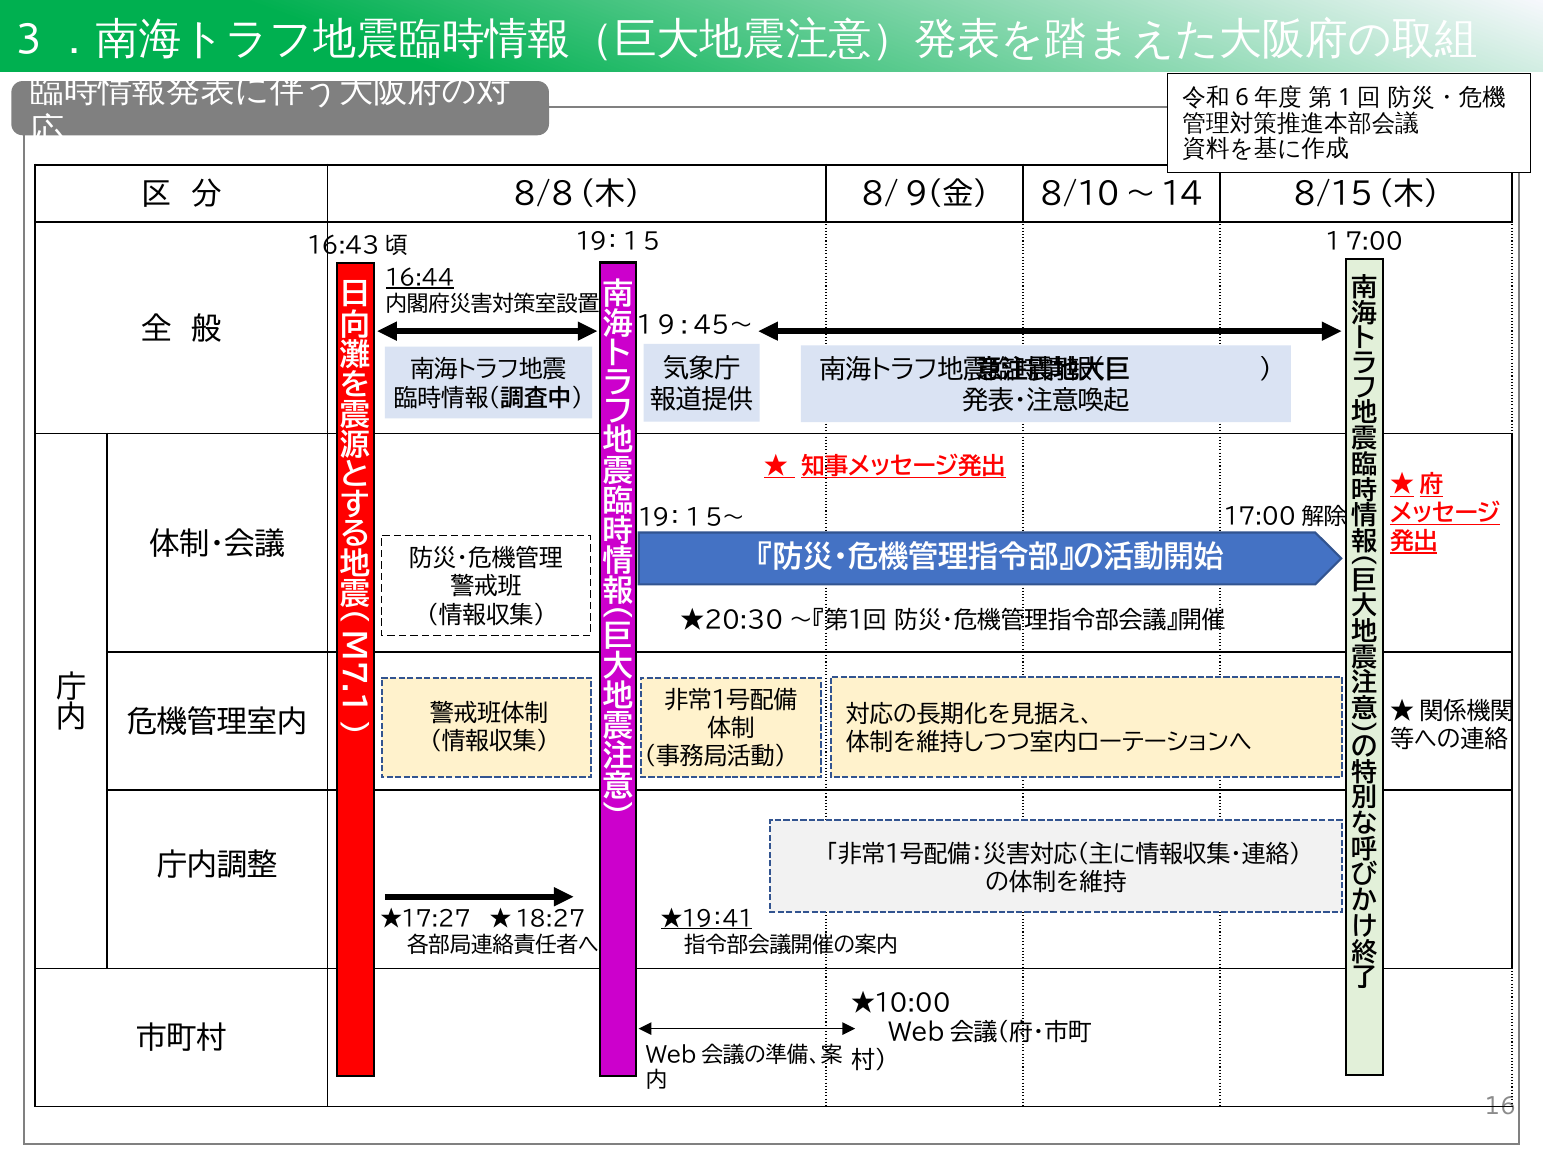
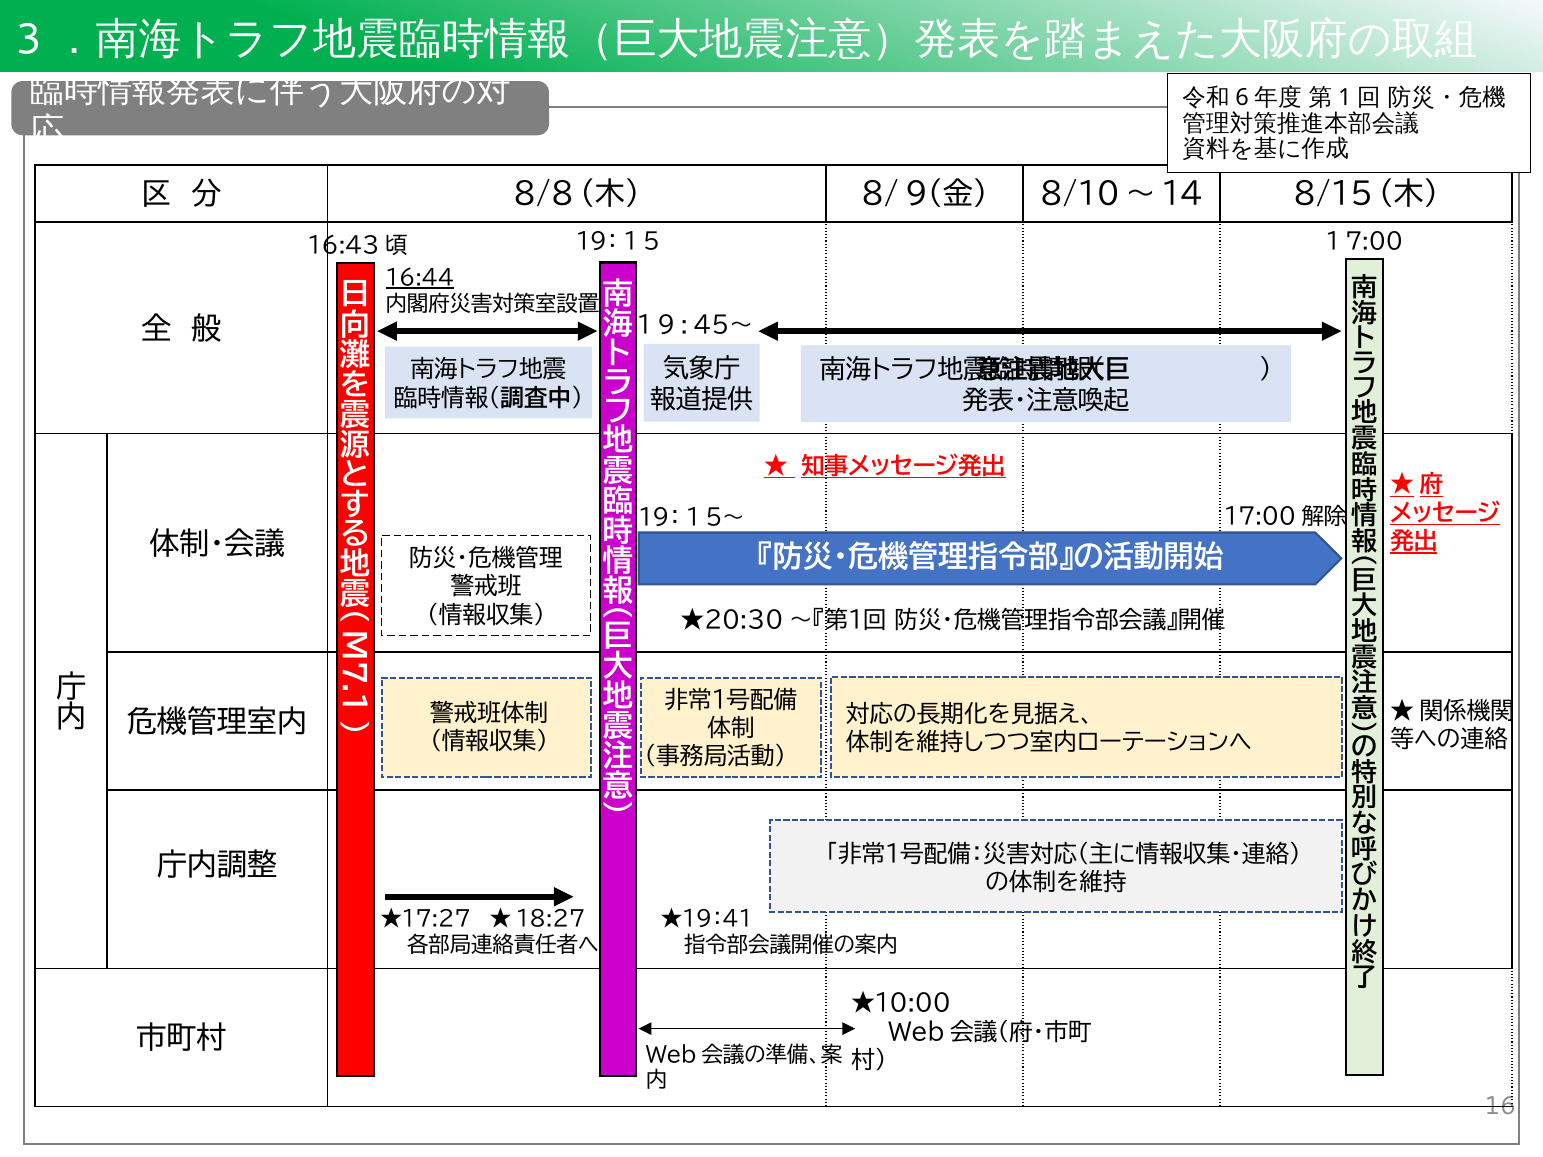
★１９：４１ underline: present -> none
